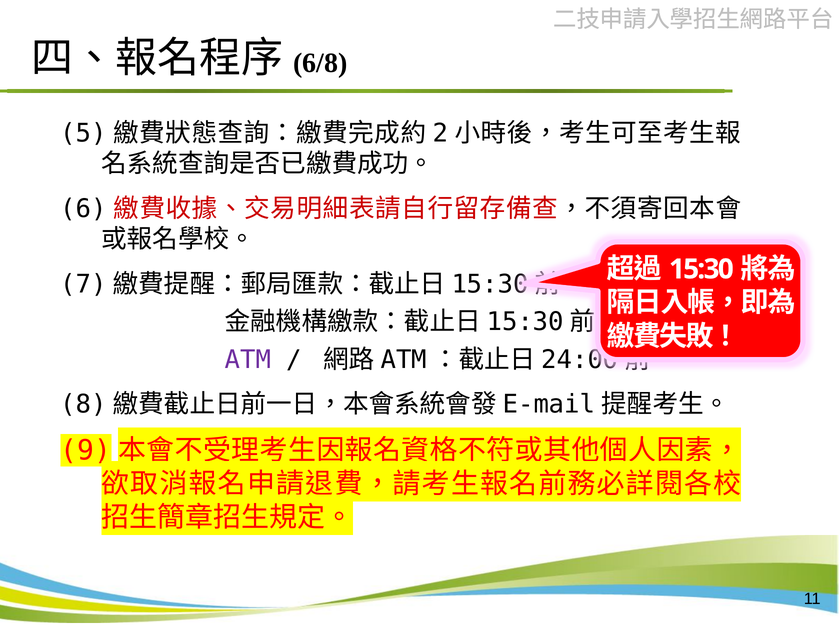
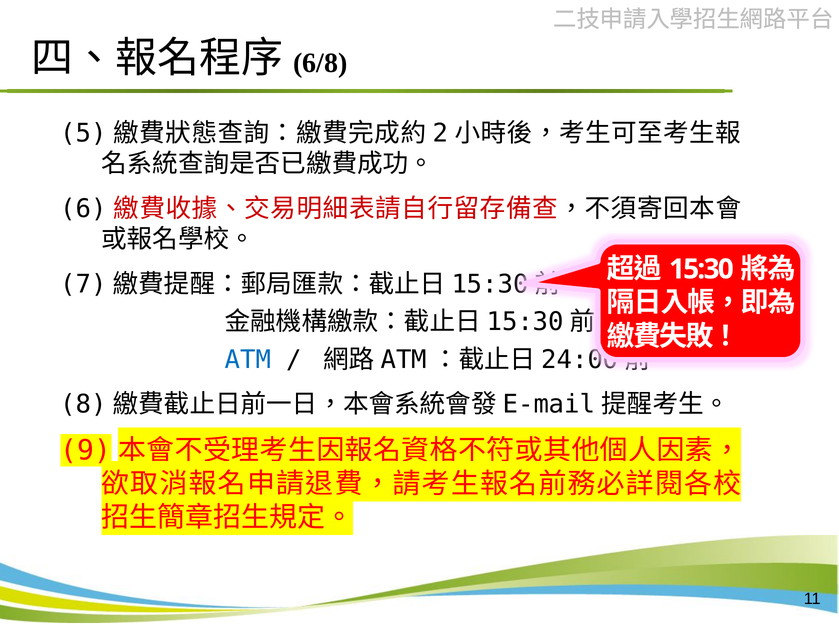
ATM colour: purple -> blue
